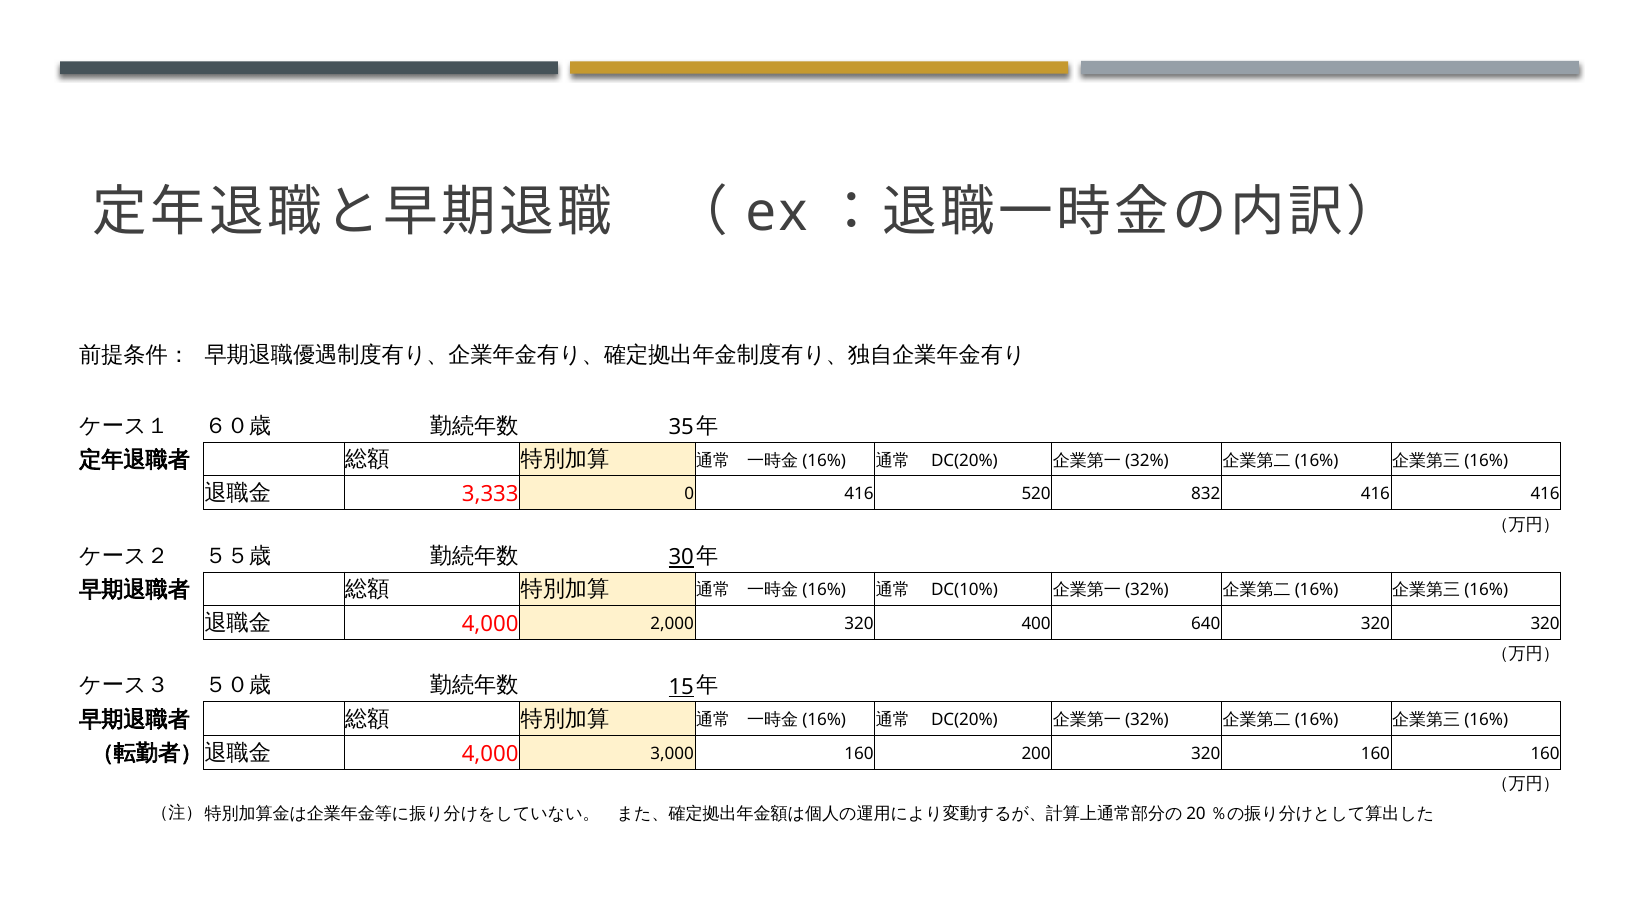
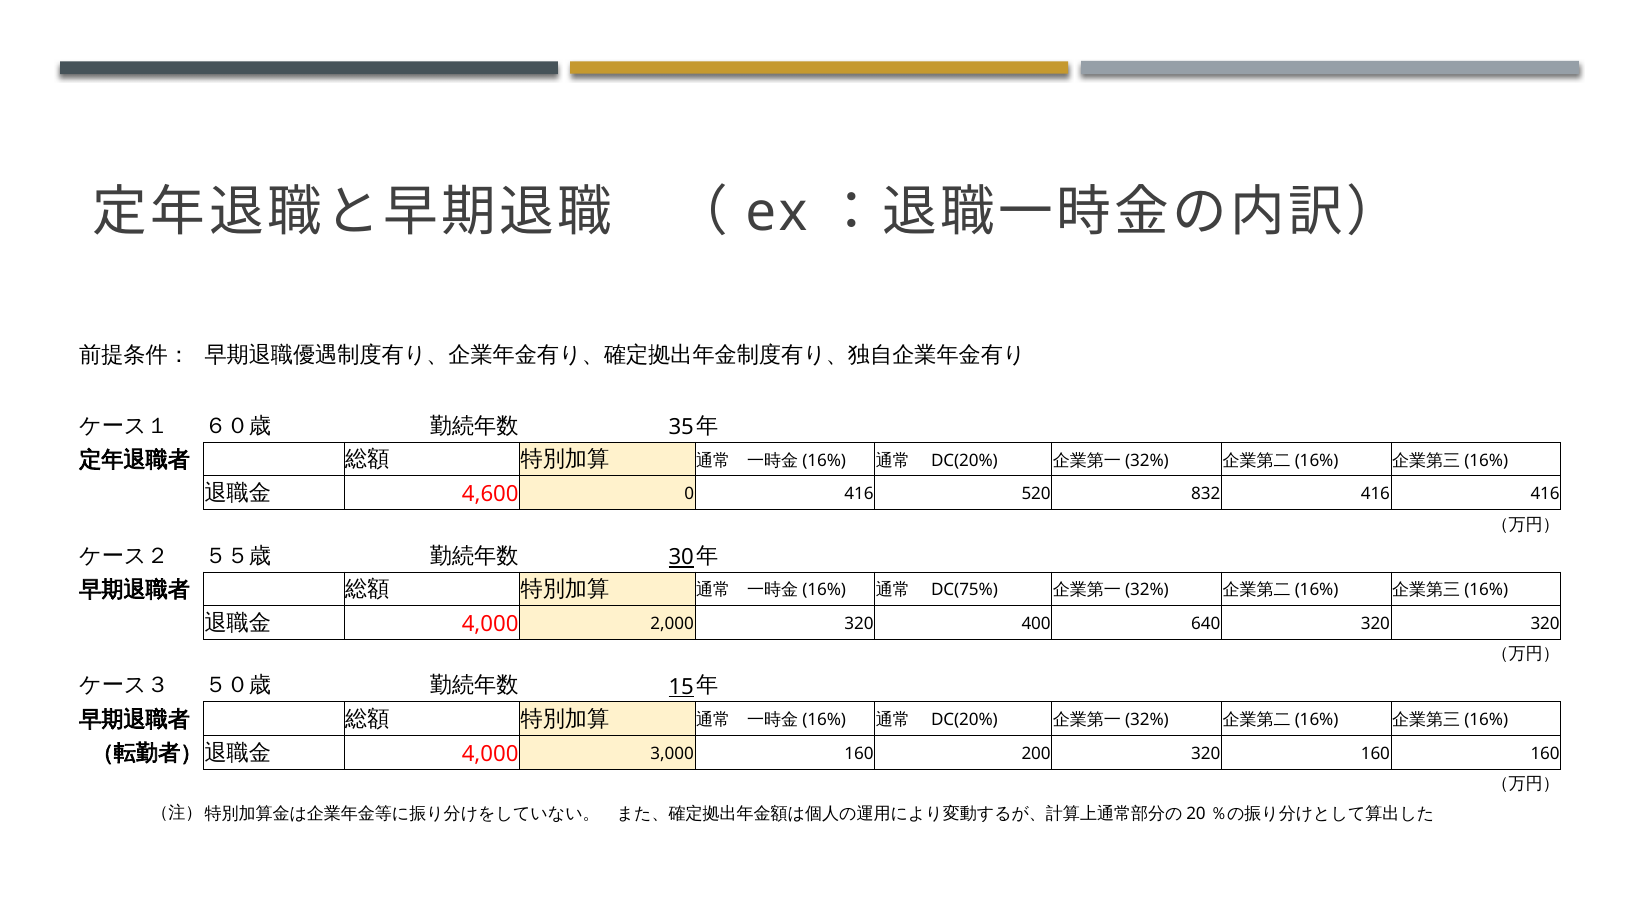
3,333: 3,333 -> 4,600
DC(10%: DC(10% -> DC(75%
